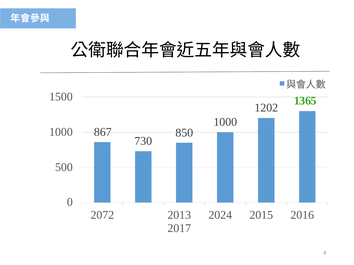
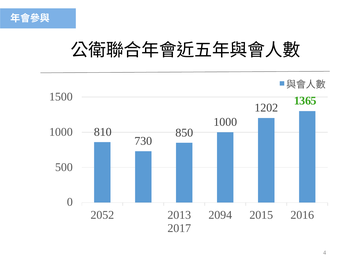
867: 867 -> 810
2072: 2072 -> 2052
2024: 2024 -> 2094
